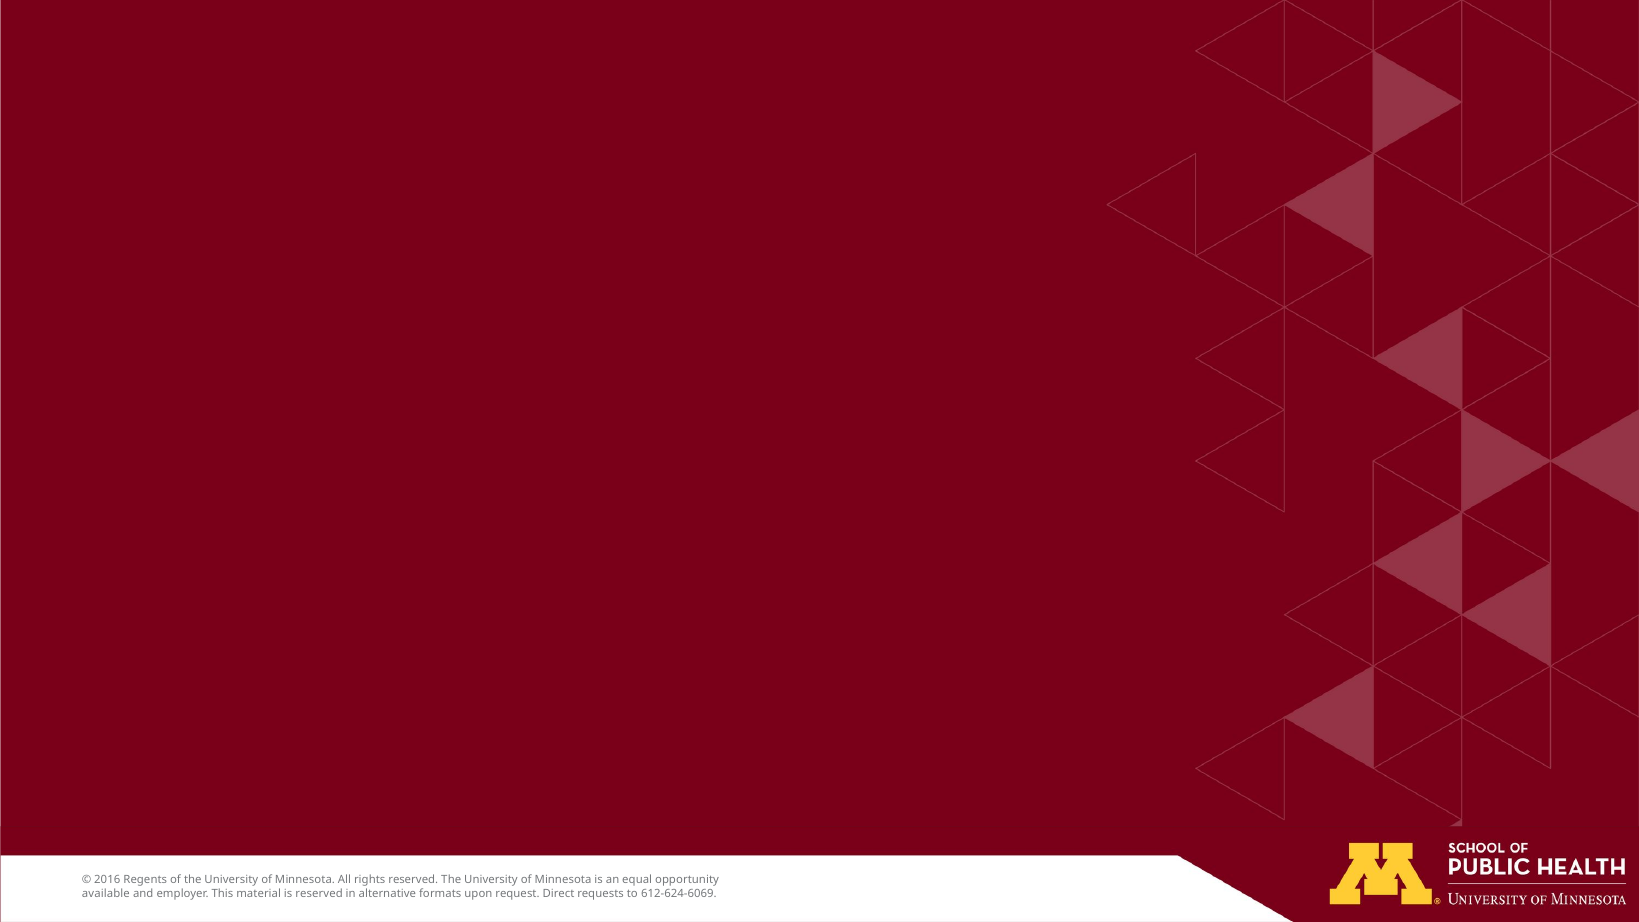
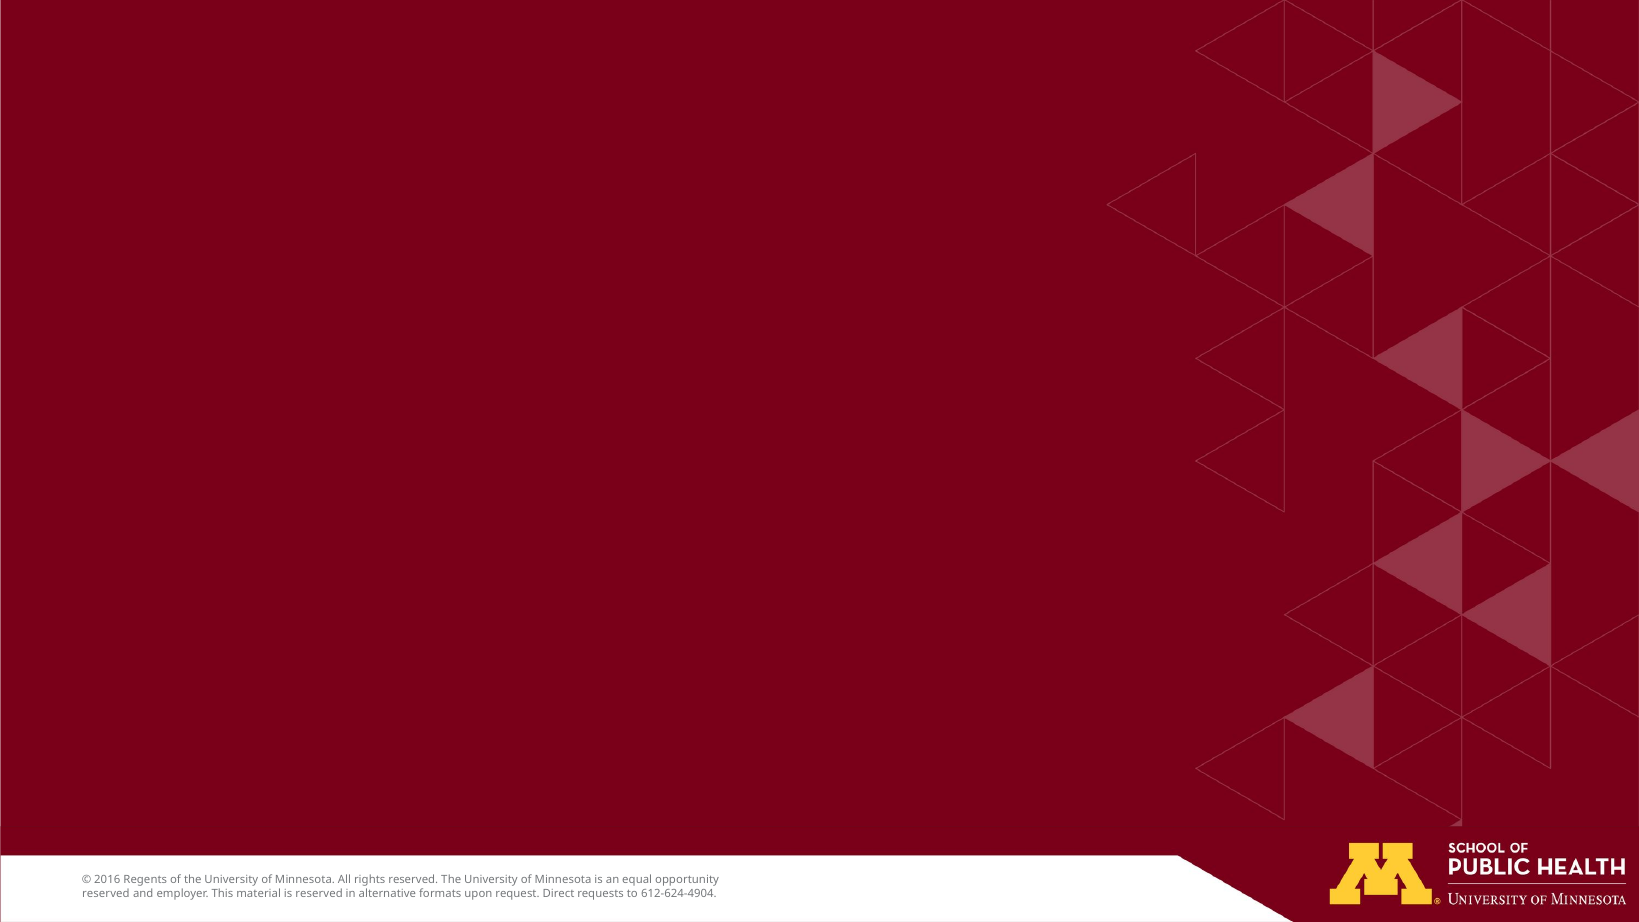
available at (106, 894): available -> reserved
612-624-6069: 612-624-6069 -> 612-624-4904
